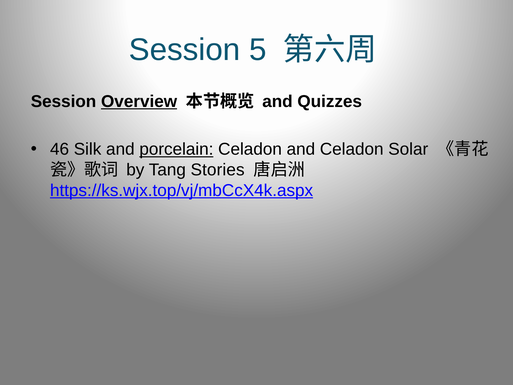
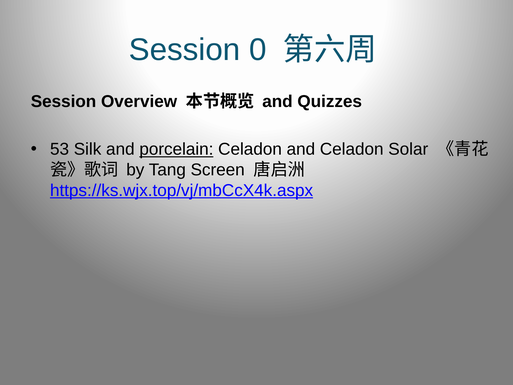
5: 5 -> 0
Overview underline: present -> none
46: 46 -> 53
Stories: Stories -> Screen
